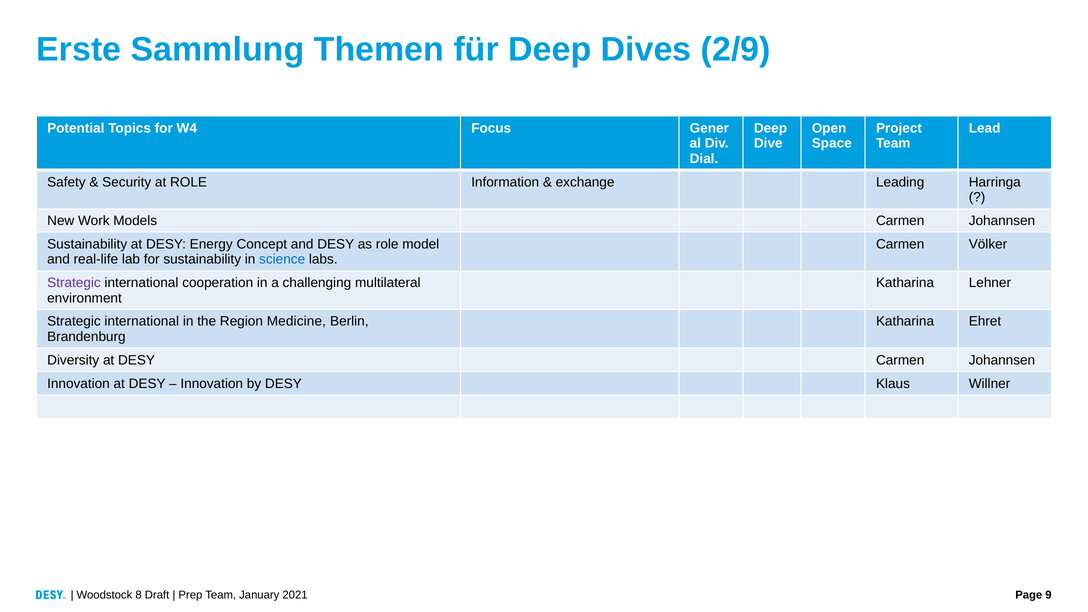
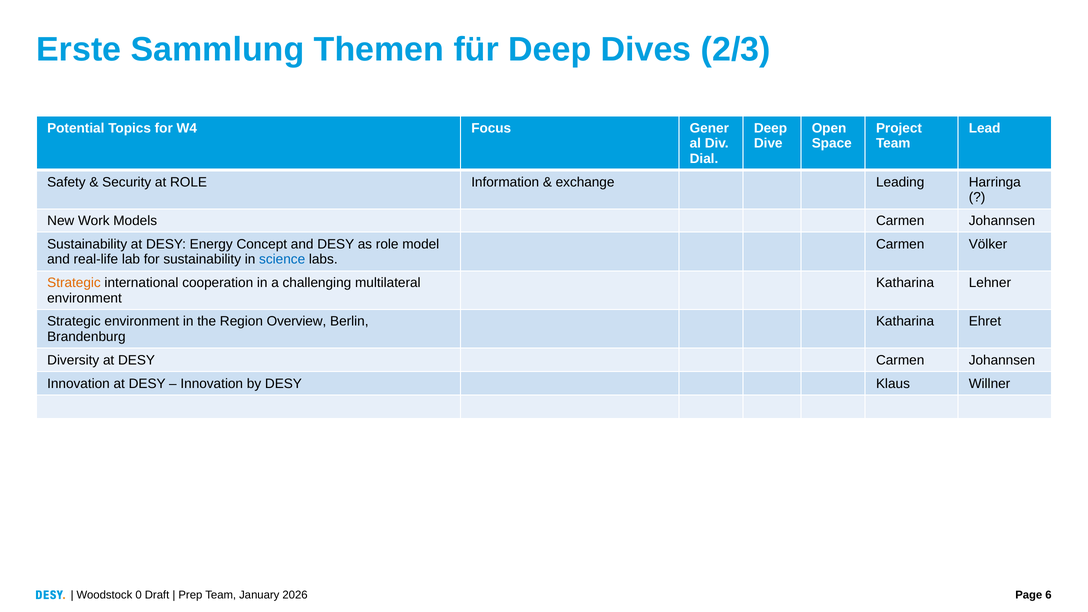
2/9: 2/9 -> 2/3
Strategic at (74, 283) colour: purple -> orange
international at (142, 321): international -> environment
Medicine: Medicine -> Overview
8: 8 -> 0
2021: 2021 -> 2026
9: 9 -> 6
